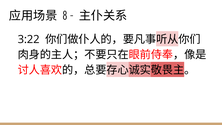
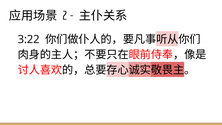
8: 8 -> 2
